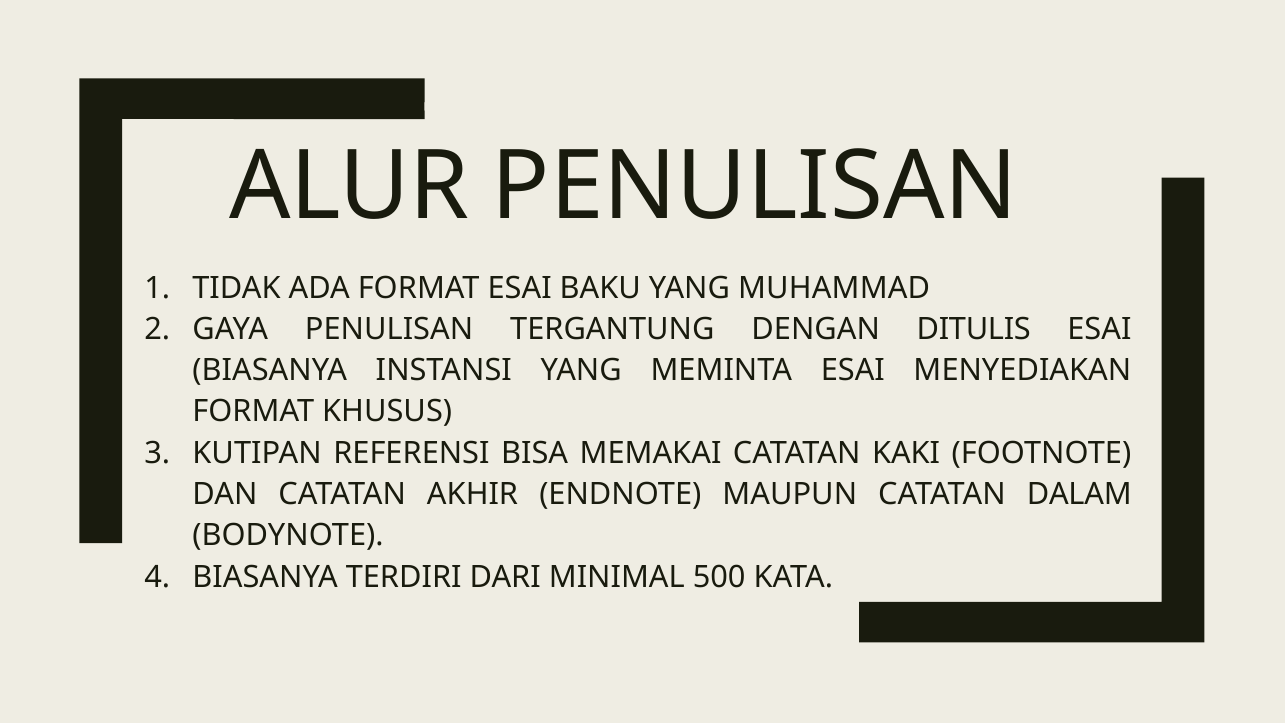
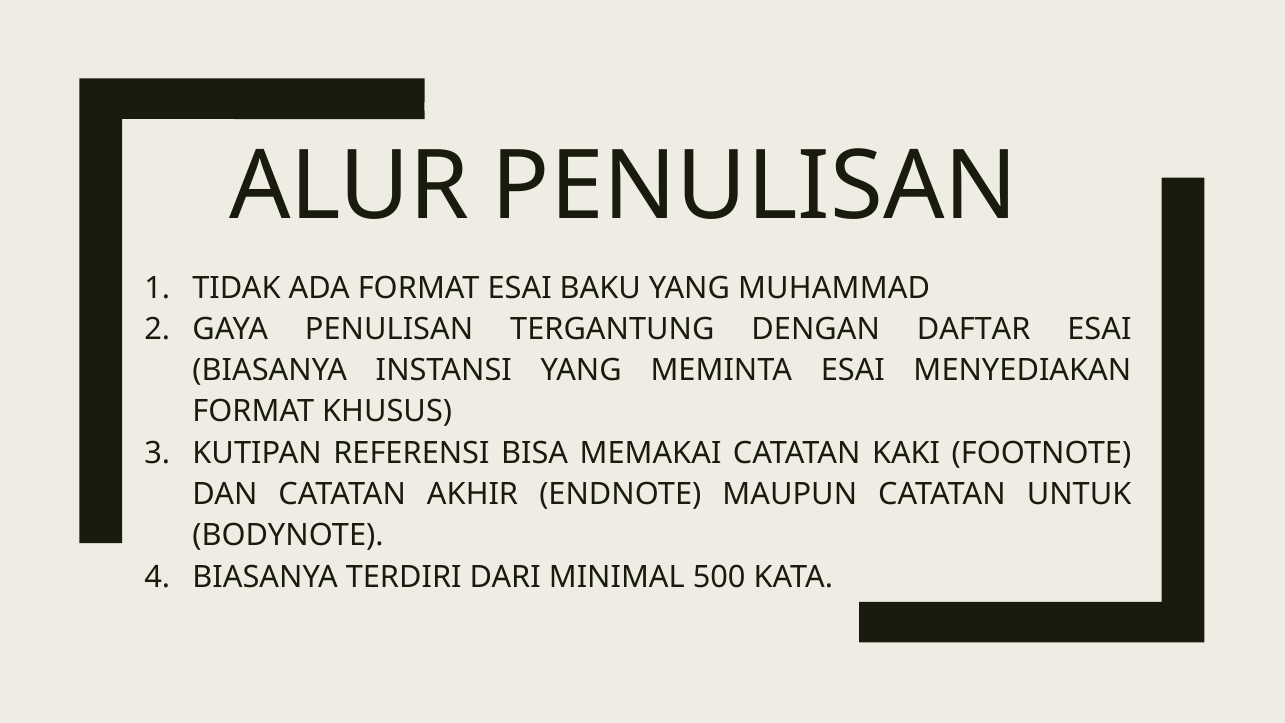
DITULIS: DITULIS -> DAFTAR
DALAM: DALAM -> UNTUK
